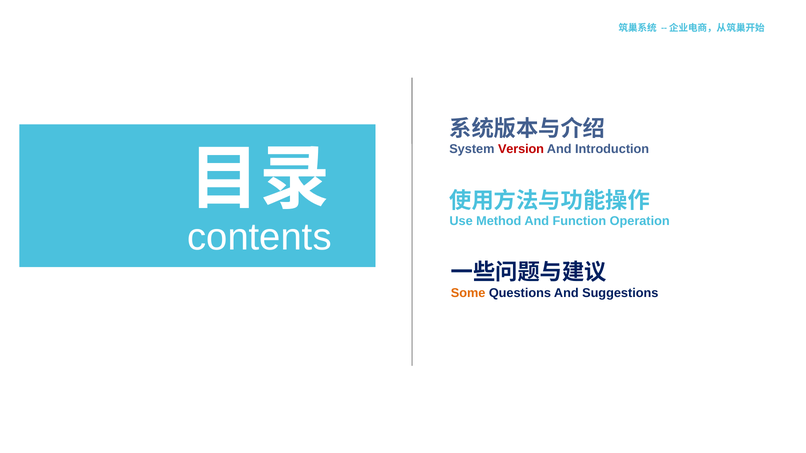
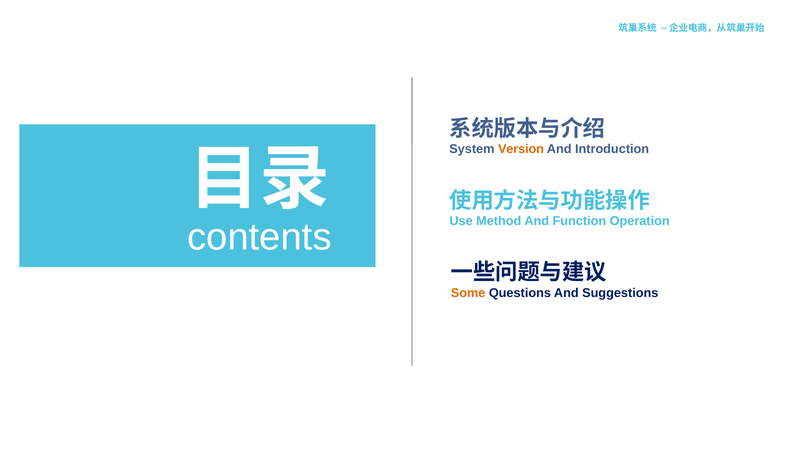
Version colour: red -> orange
